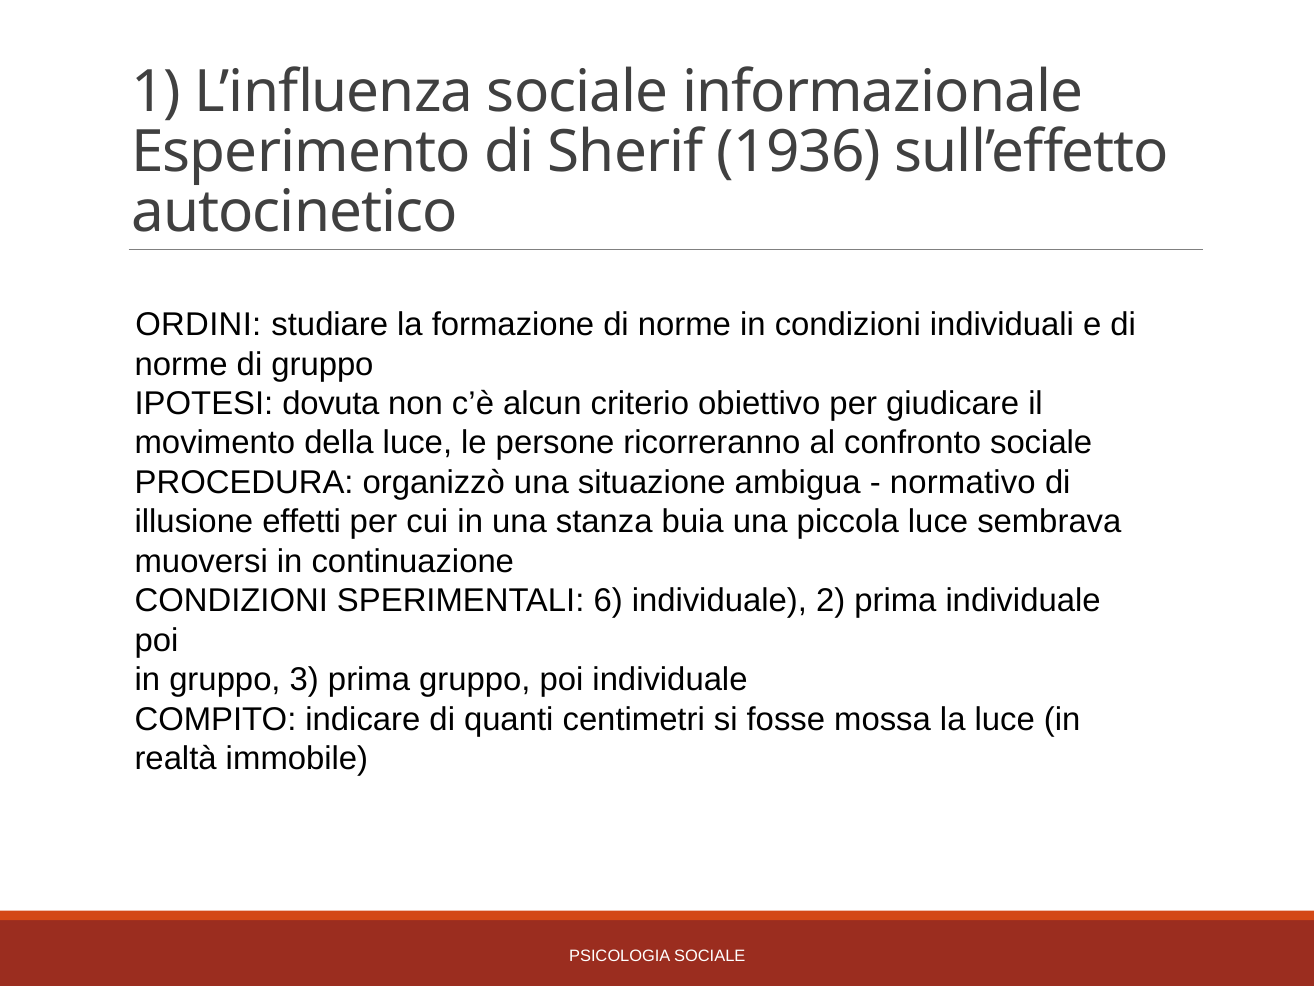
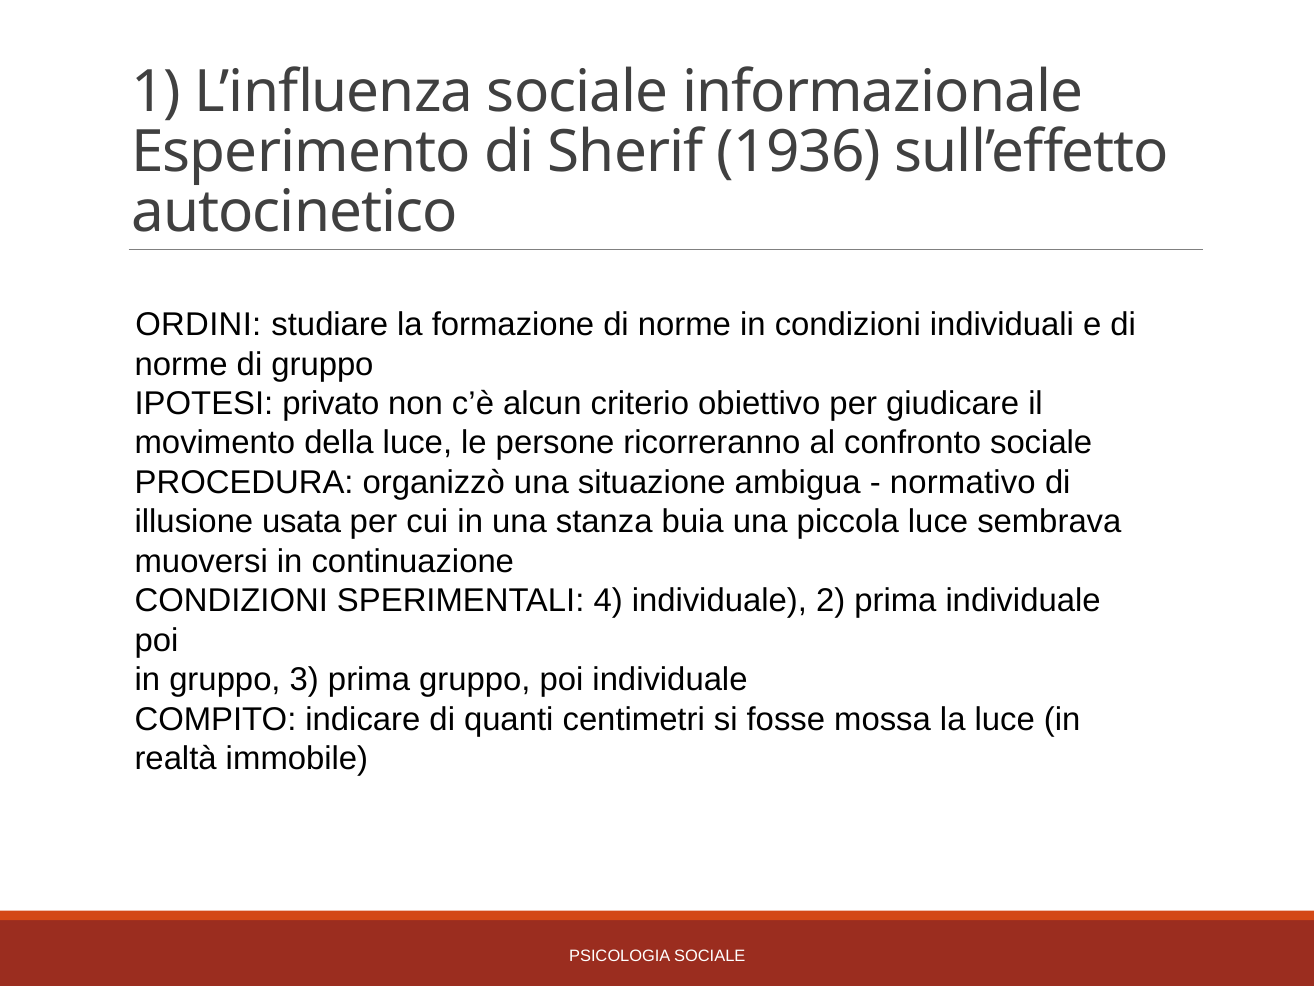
dovuta: dovuta -> privato
effetti: effetti -> usata
6: 6 -> 4
